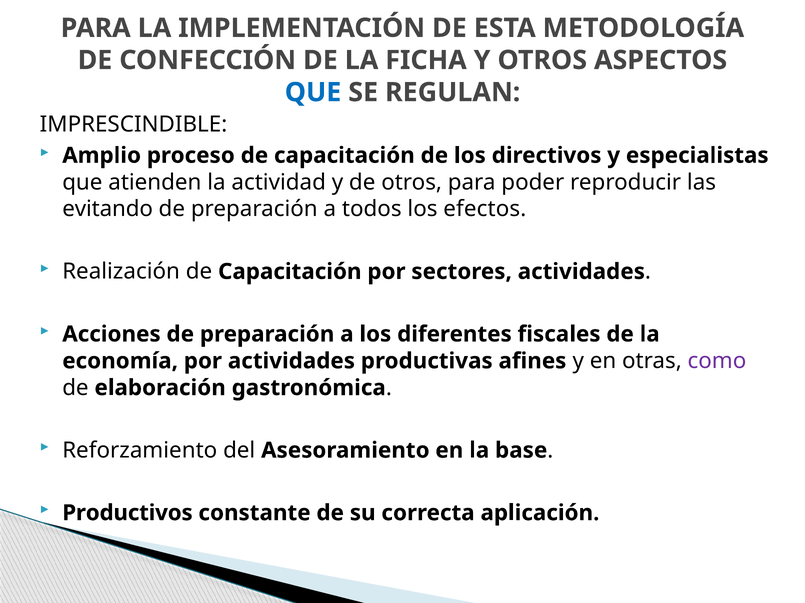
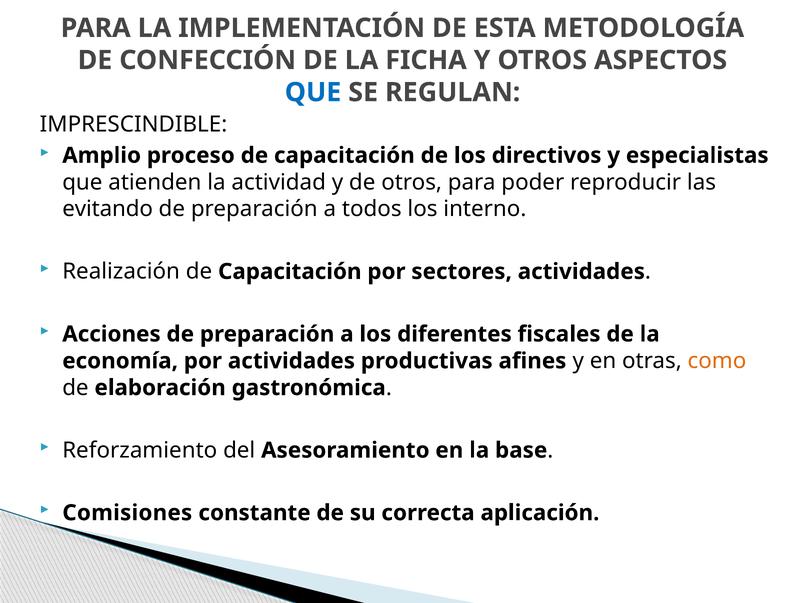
efectos: efectos -> interno
como colour: purple -> orange
Productivos: Productivos -> Comisiones
